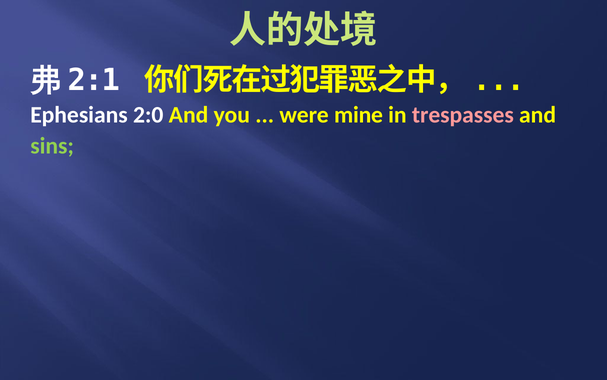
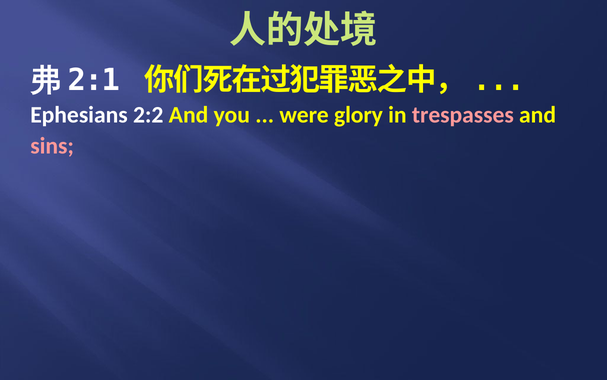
2:0: 2:0 -> 2:2
mine: mine -> glory
sins colour: light green -> pink
